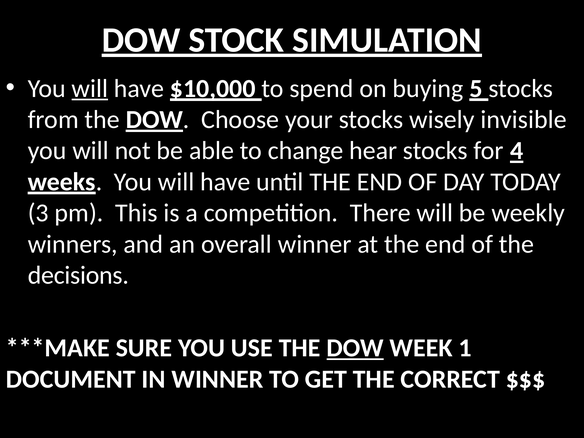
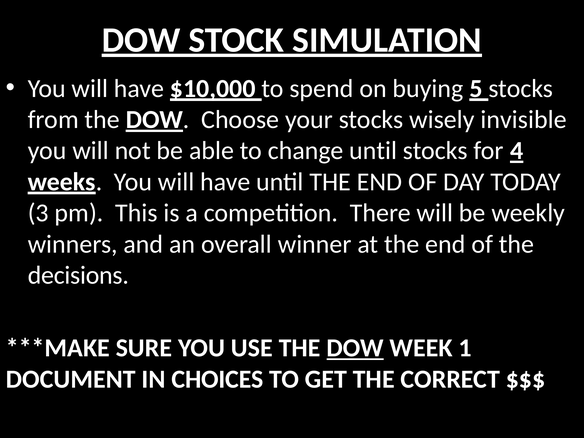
will at (90, 88) underline: present -> none
change hear: hear -> until
IN WINNER: WINNER -> CHOICES
